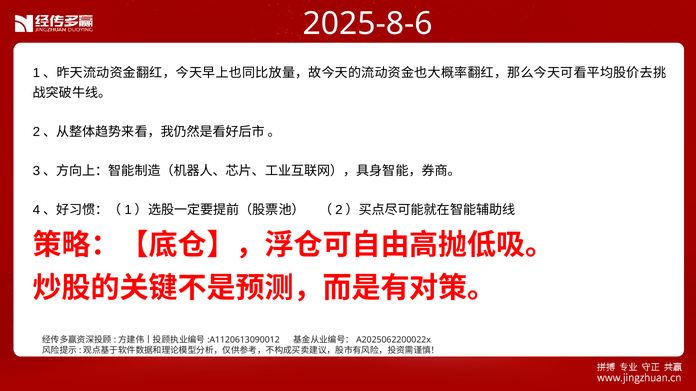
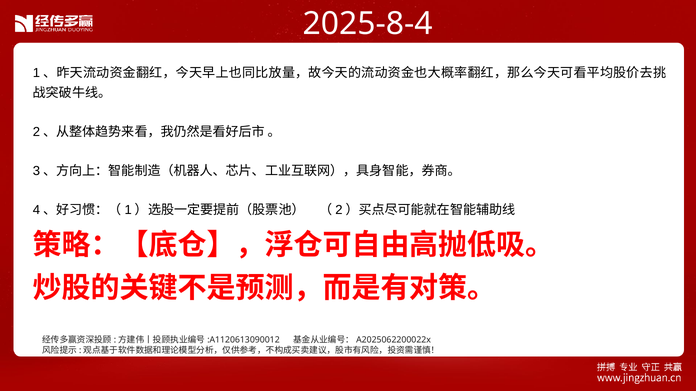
2025-8-6: 2025-8-6 -> 2025-8-4
